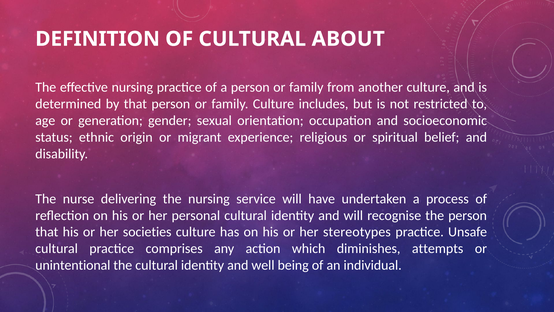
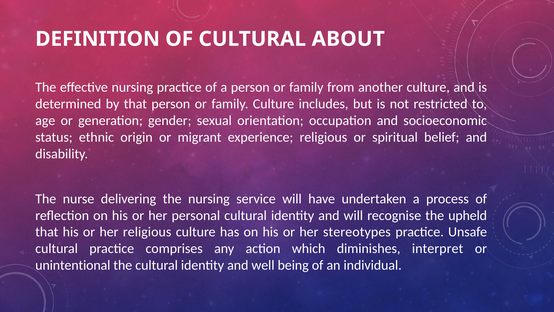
the person: person -> upheld
her societies: societies -> religious
attempts: attempts -> interpret
